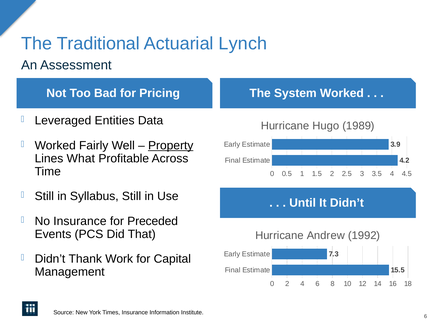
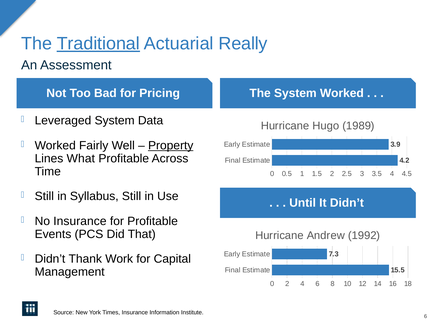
Traditional underline: none -> present
Lynch: Lynch -> Really
Leveraged Entities: Entities -> System
for Preceded: Preceded -> Profitable
